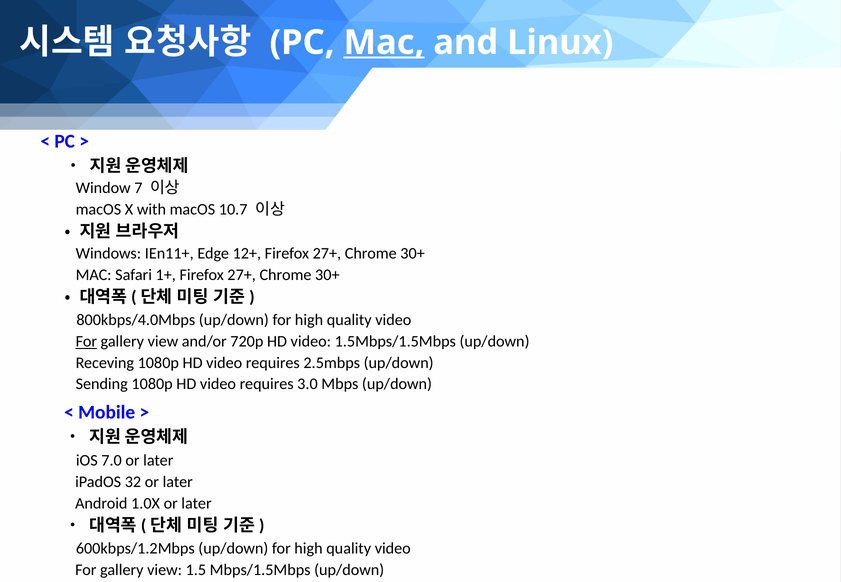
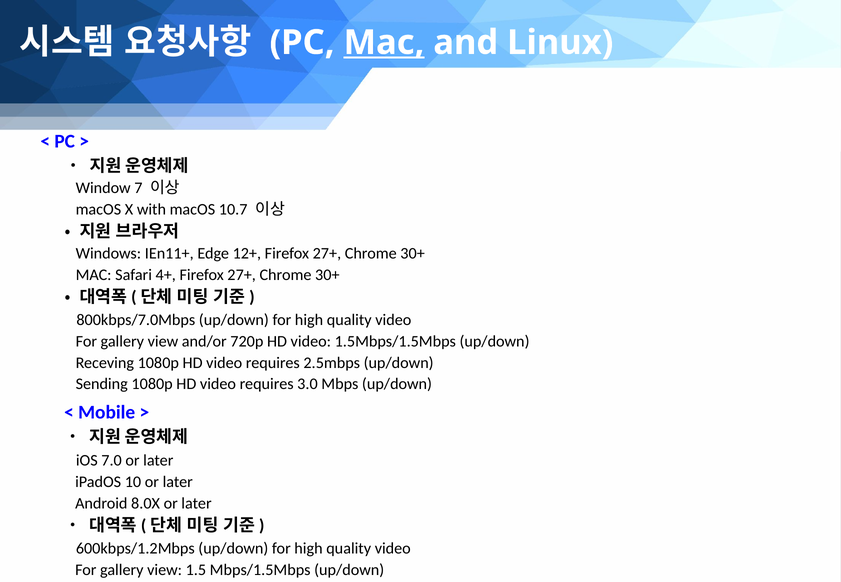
1+: 1+ -> 4+
800kbps/4.0Mbps: 800kbps/4.0Mbps -> 800kbps/7.0Mbps
For at (86, 342) underline: present -> none
32: 32 -> 10
1.0X: 1.0X -> 8.0X
